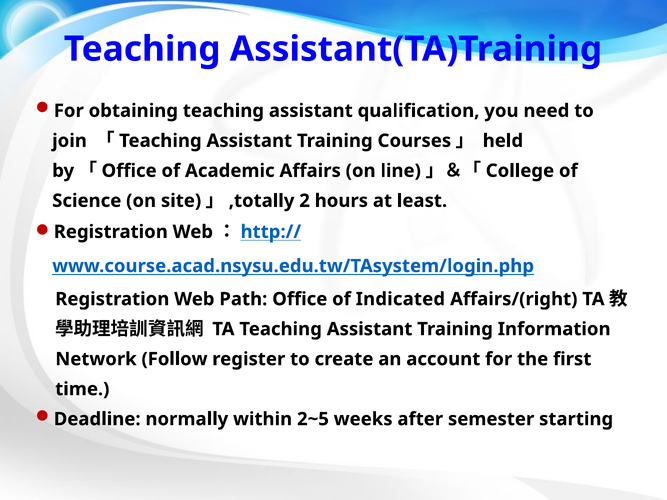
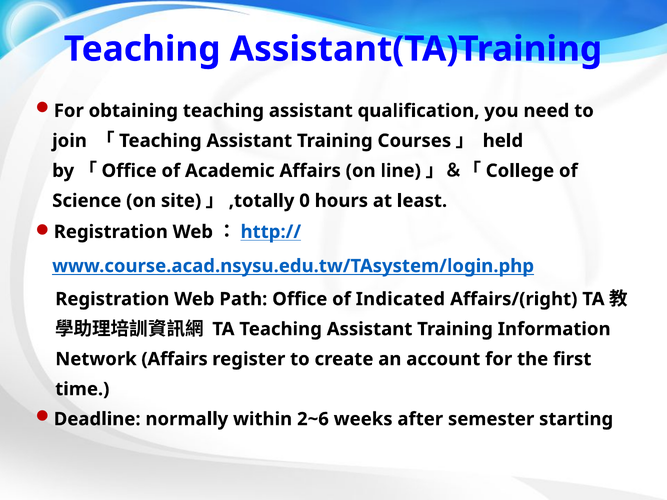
2: 2 -> 0
Network Follow: Follow -> Affairs
2~5: 2~5 -> 2~6
